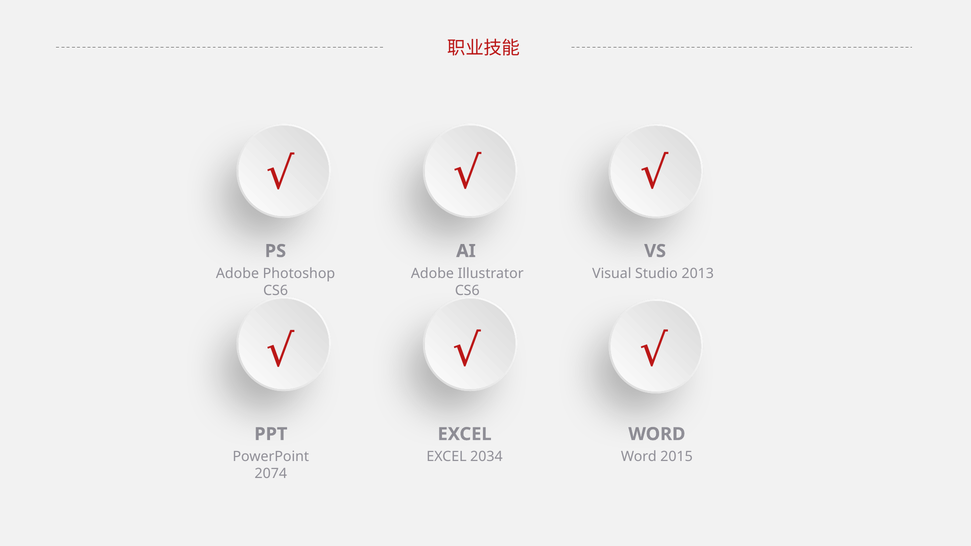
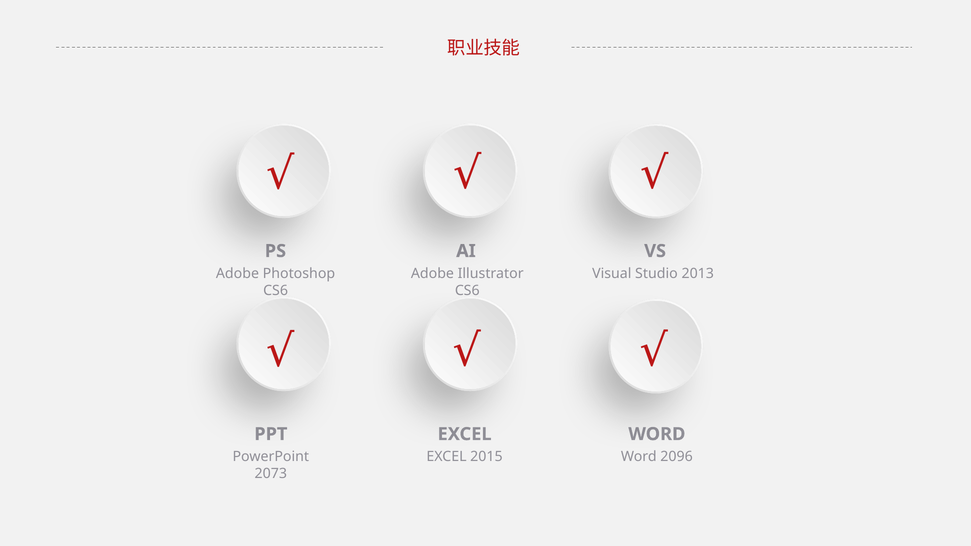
2034: 2034 -> 2015
2015: 2015 -> 2096
2074: 2074 -> 2073
